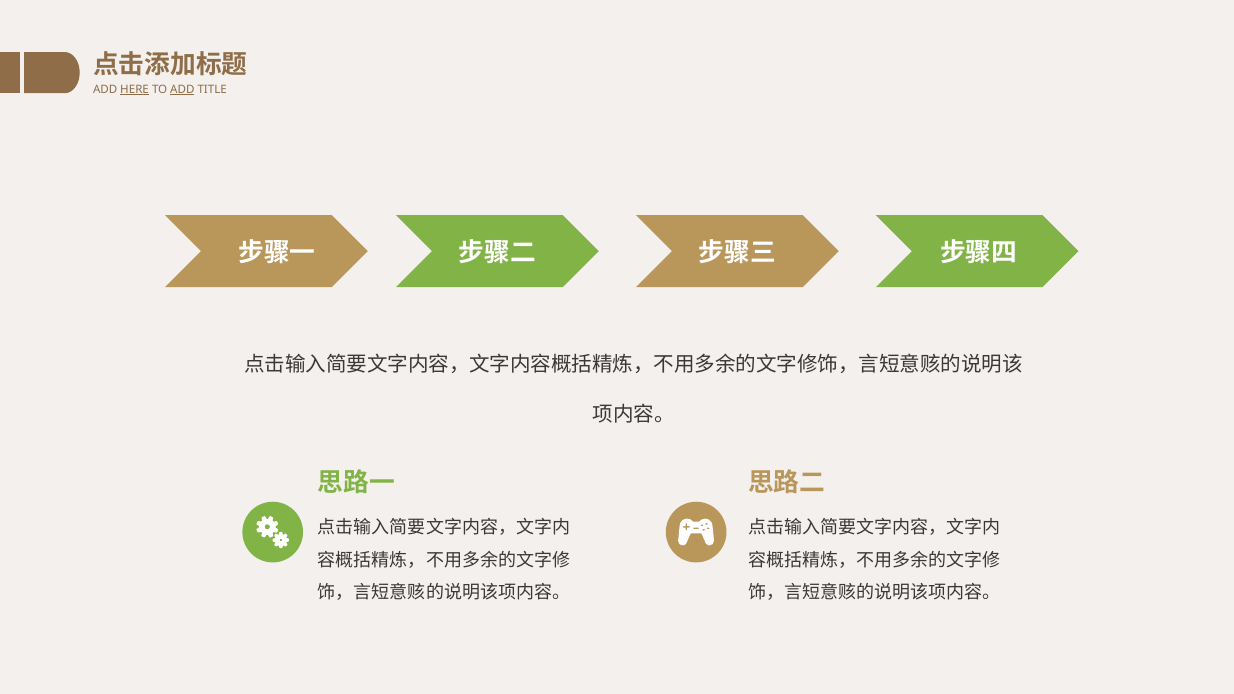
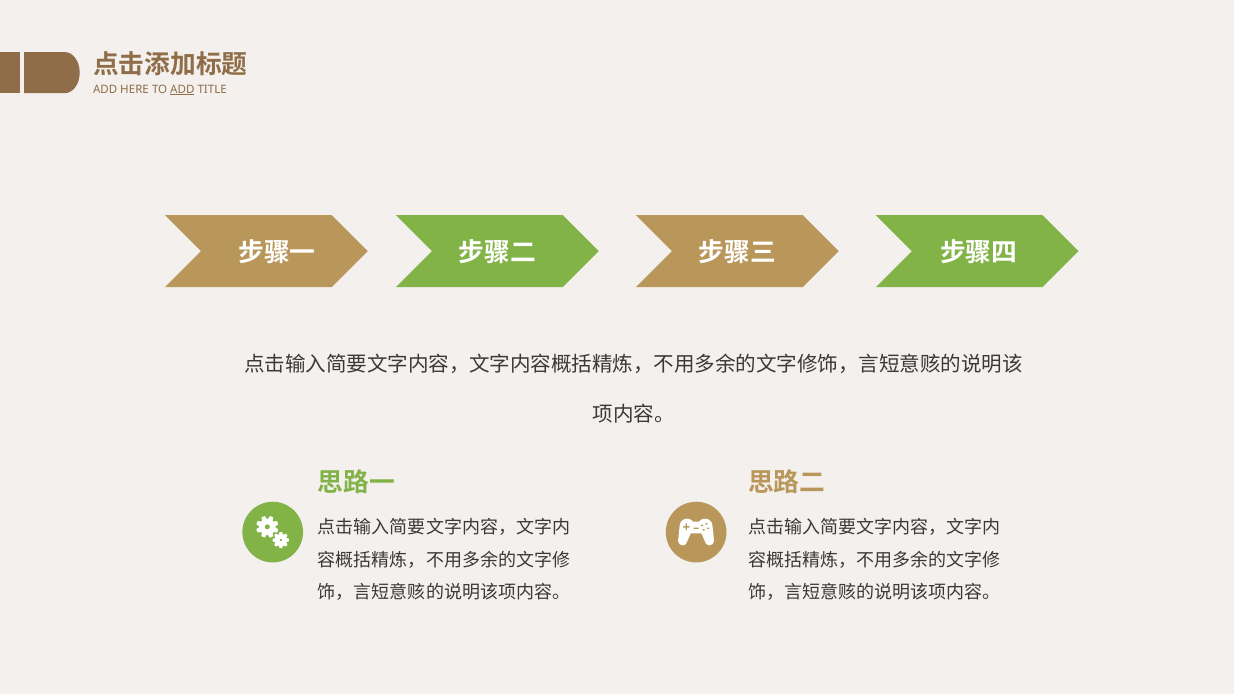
HERE underline: present -> none
